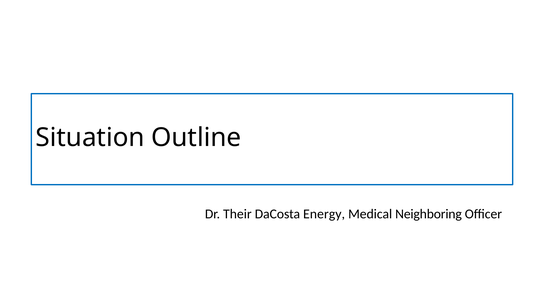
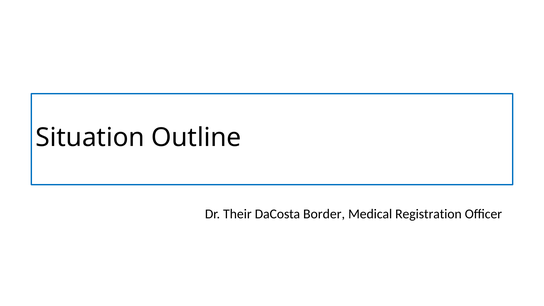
Energy: Energy -> Border
Neighboring: Neighboring -> Registration
